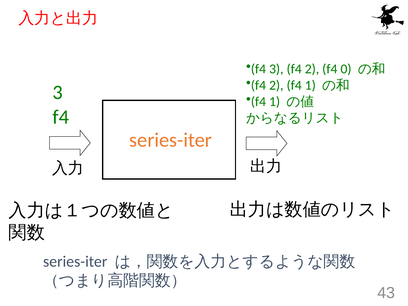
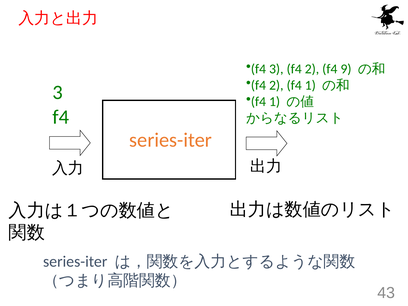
0: 0 -> 9
